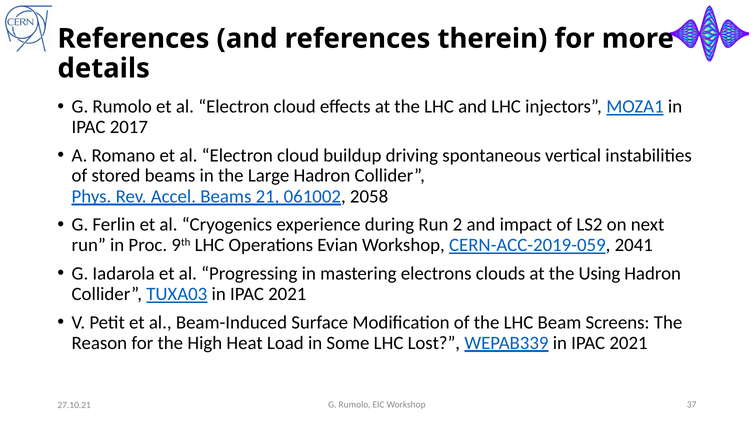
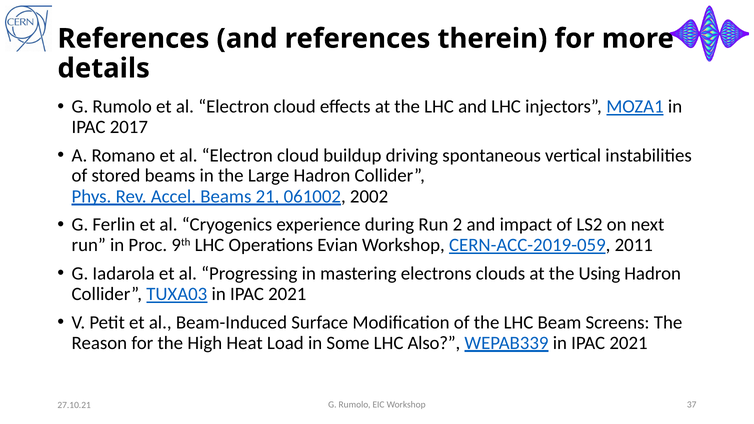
2058: 2058 -> 2002
2041: 2041 -> 2011
Lost: Lost -> Also
